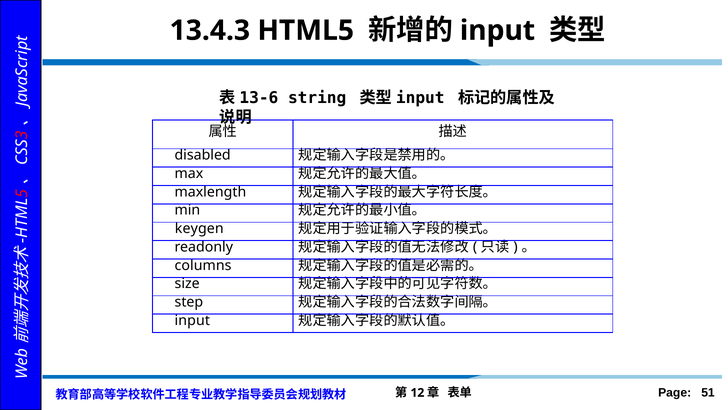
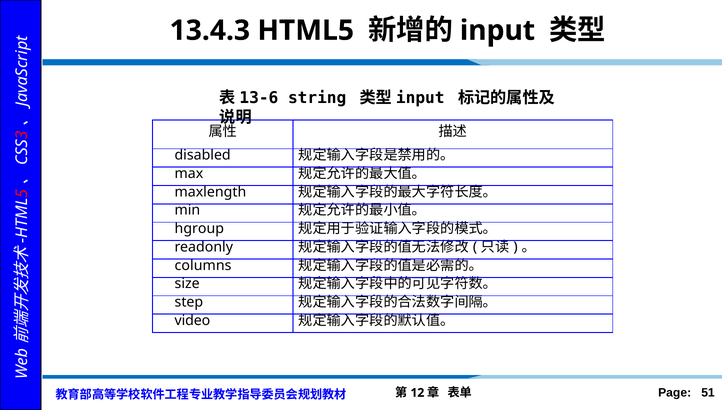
keygen: keygen -> hgroup
input at (192, 320): input -> video
